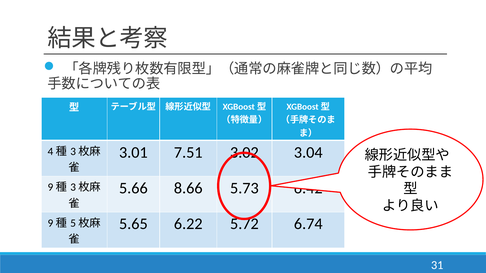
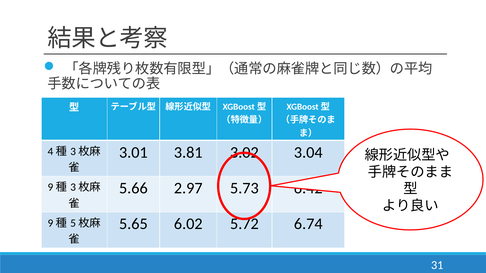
7.51: 7.51 -> 3.81
8.66: 8.66 -> 2.97
6.22: 6.22 -> 6.02
